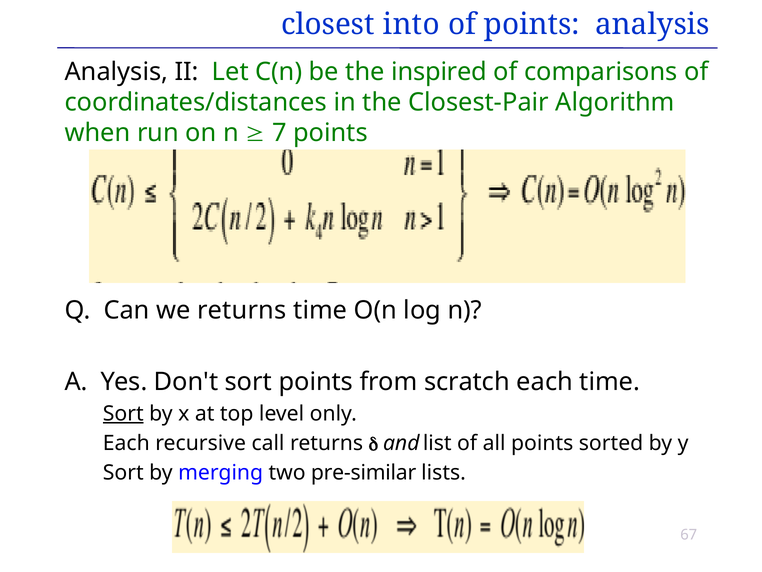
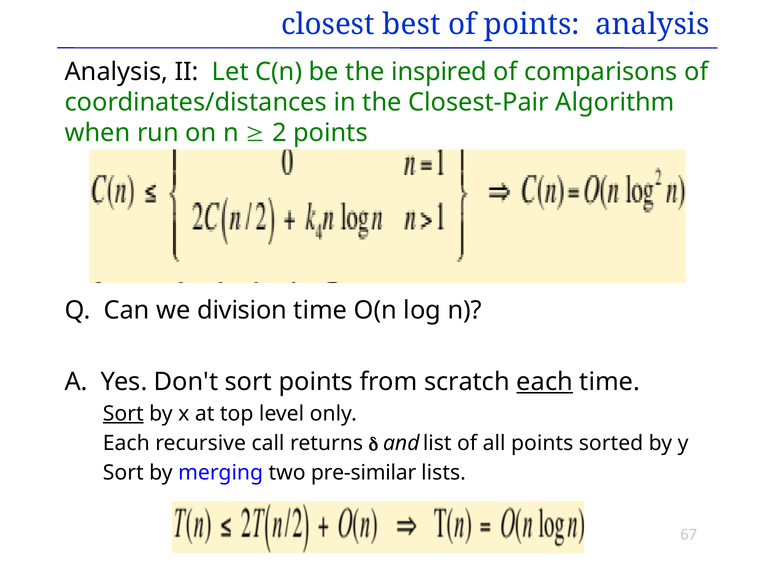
into: into -> best
7: 7 -> 2
we returns: returns -> division
each at (545, 381) underline: none -> present
